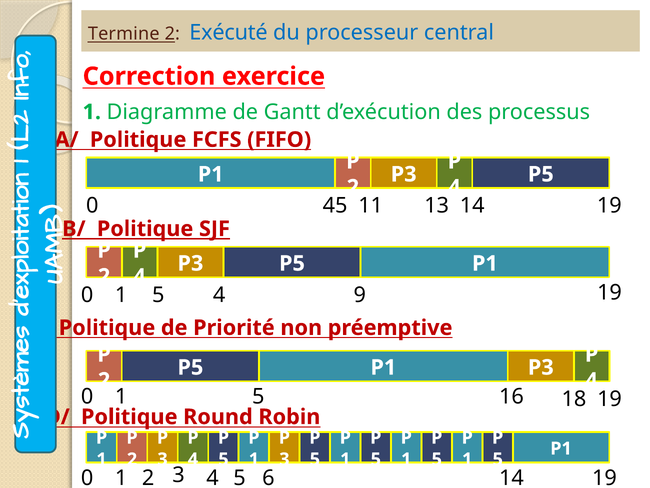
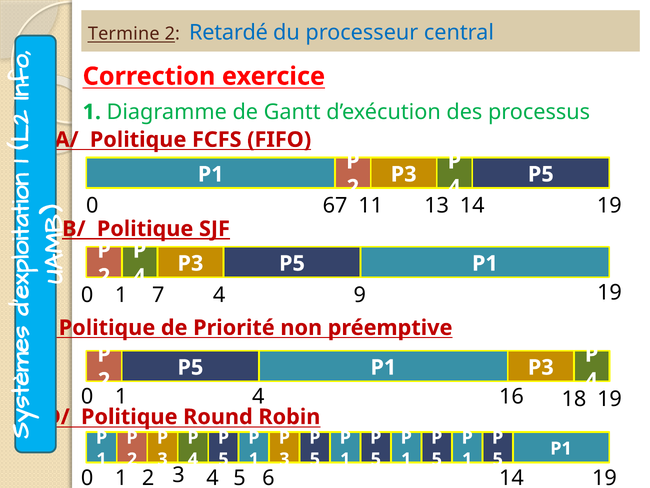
Exécuté: Exécuté -> Retardé
45: 45 -> 67
5 at (158, 295): 5 -> 7
5 at (258, 396): 5 -> 4
